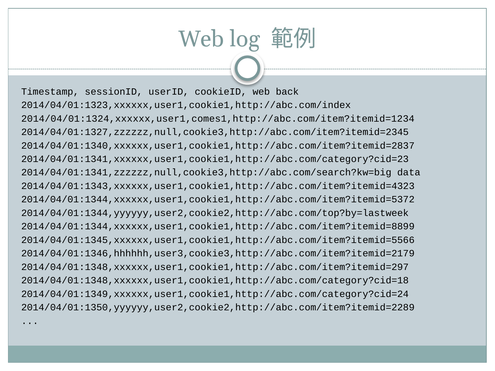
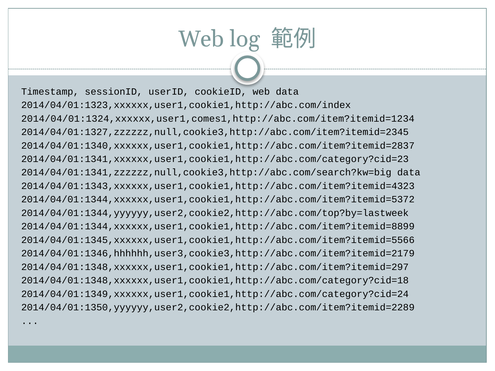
web back: back -> data
